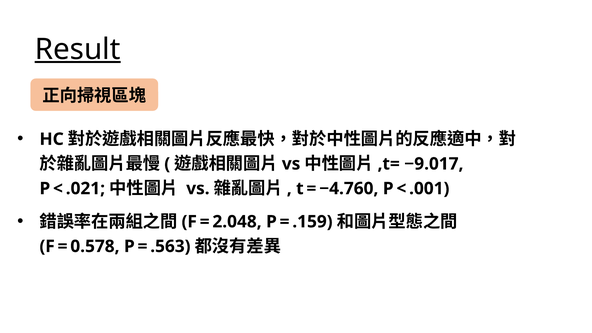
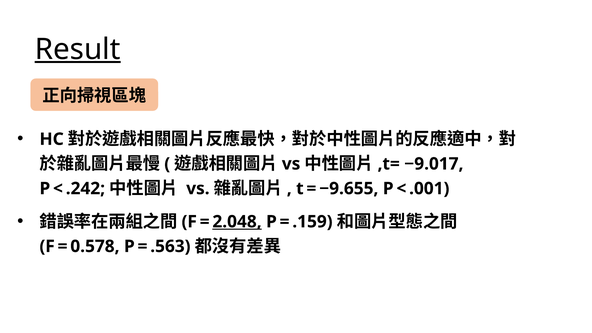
.021: .021 -> .242
−4.760: −4.760 -> −9.655
2.048 underline: none -> present
